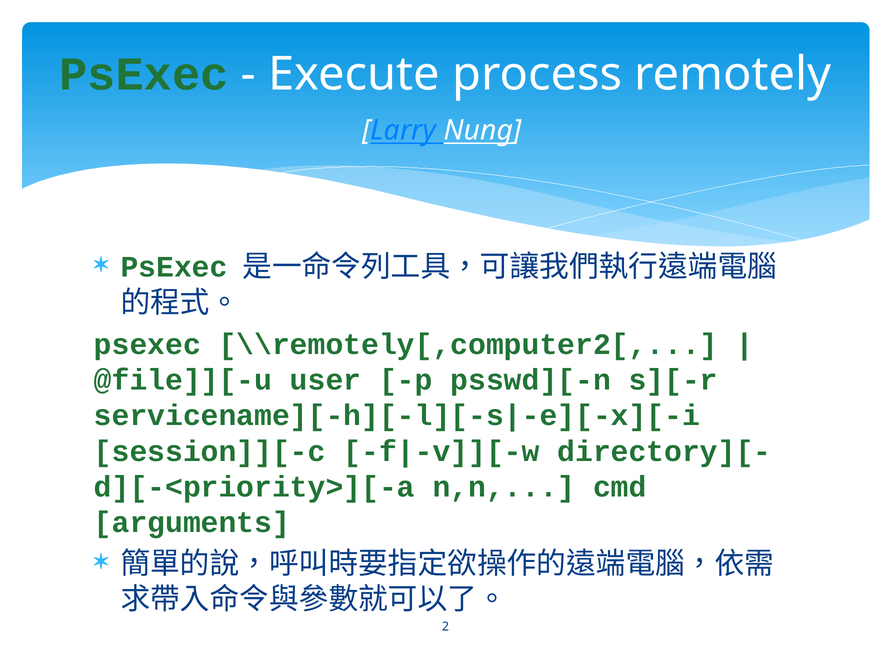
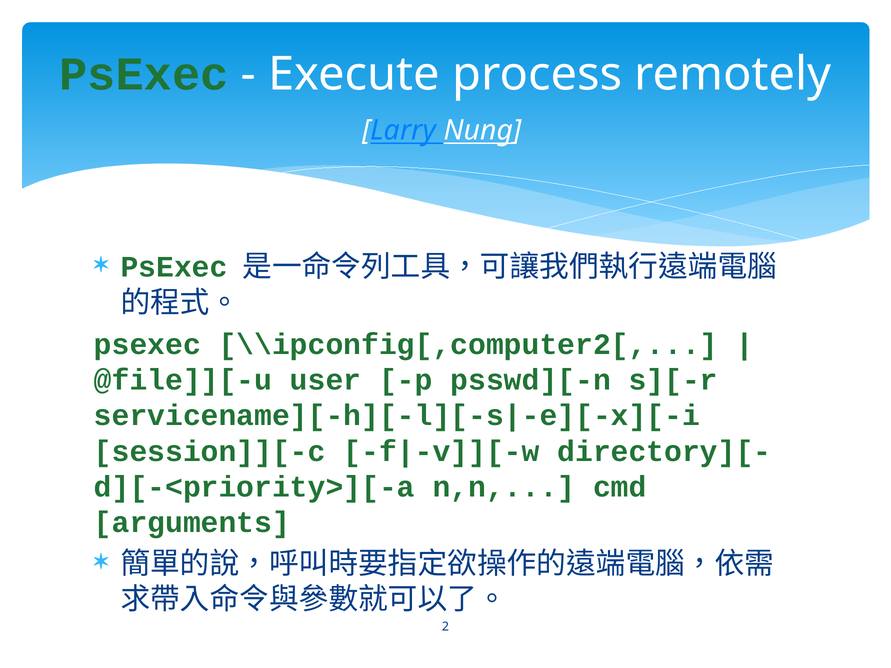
\\remotely[,computer2[: \\remotely[,computer2[ -> \\ipconfig[,computer2[
